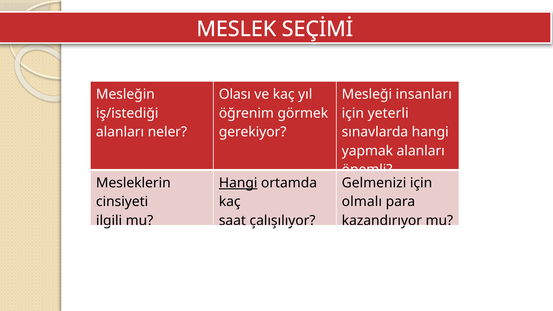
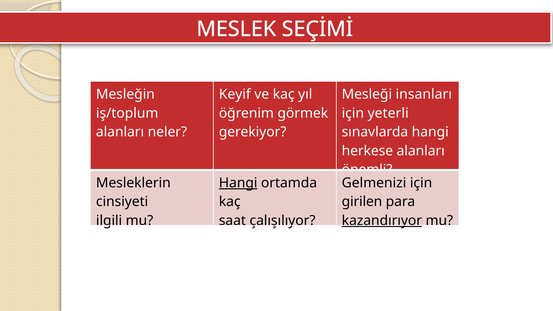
Olası: Olası -> Keyif
iş/istediği: iş/istediği -> iş/toplum
yapmak: yapmak -> herkese
olmalı: olmalı -> girilen
kazandırıyor underline: none -> present
